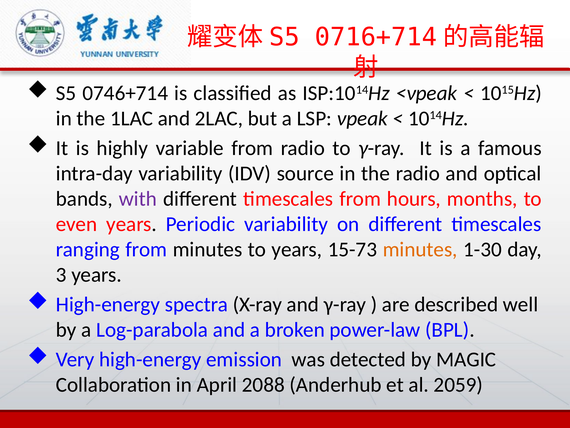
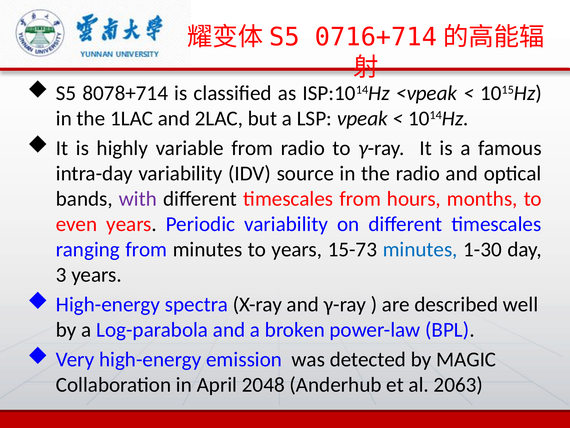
0746+714: 0746+714 -> 8078+714
minutes at (420, 249) colour: orange -> blue
2088: 2088 -> 2048
2059: 2059 -> 2063
